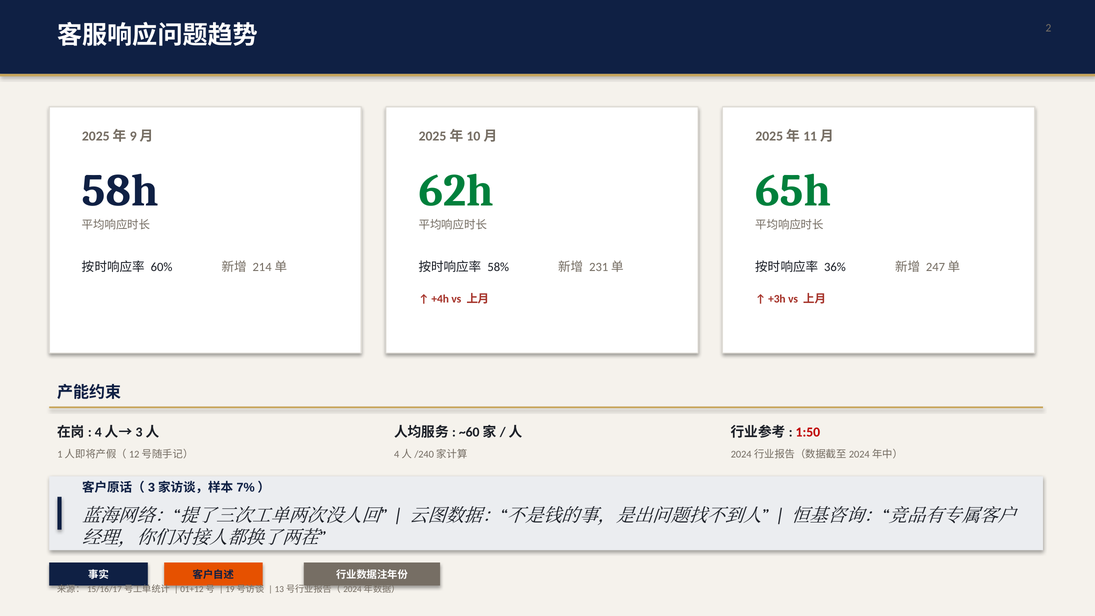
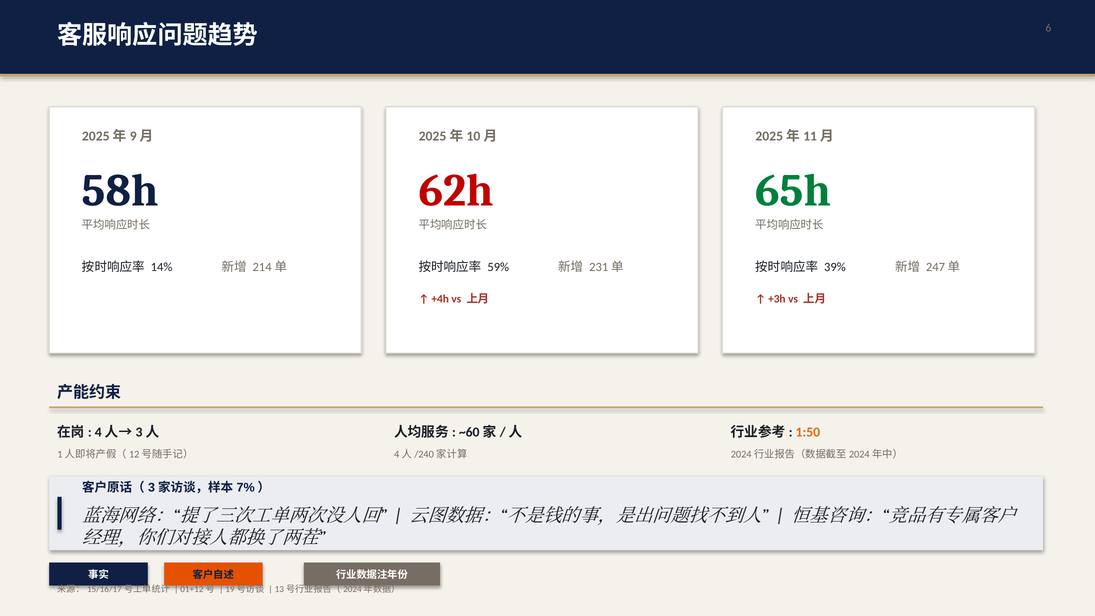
2: 2 -> 6
62h colour: green -> red
60%: 60% -> 14%
58%: 58% -> 59%
36%: 36% -> 39%
1:50 colour: red -> orange
